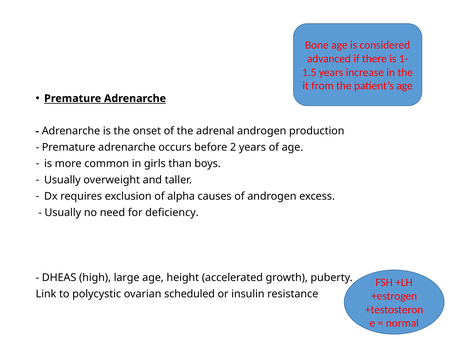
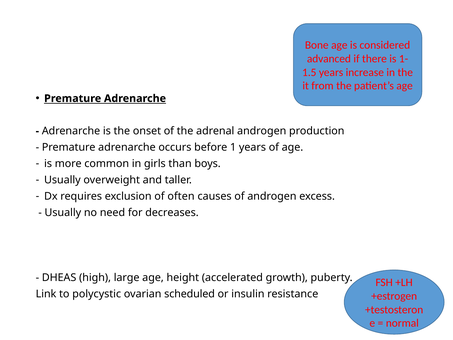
2: 2 -> 1
alpha: alpha -> often
deficiency: deficiency -> decreases
